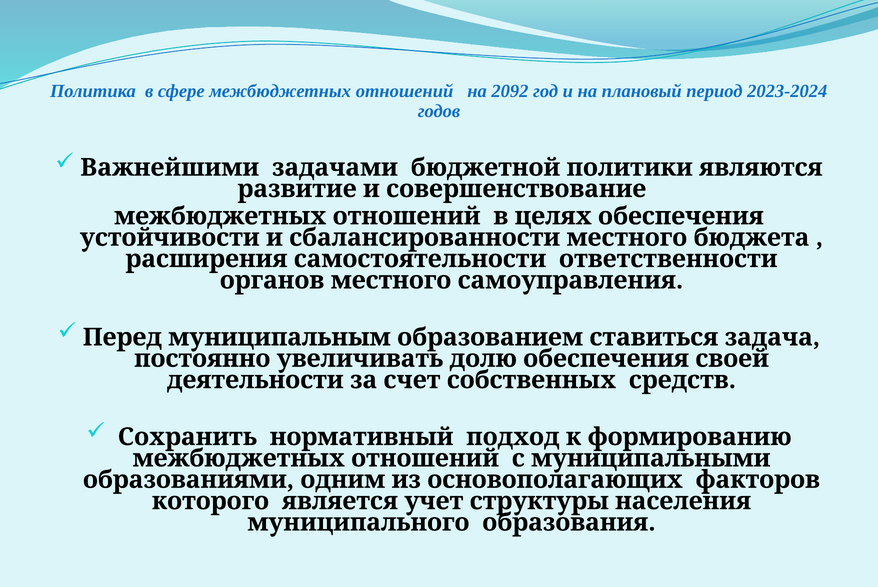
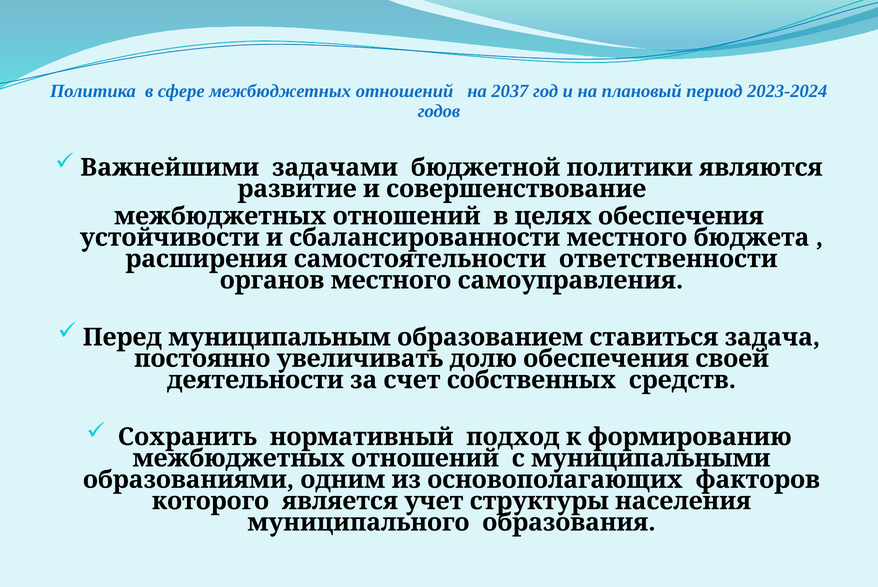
2092: 2092 -> 2037
